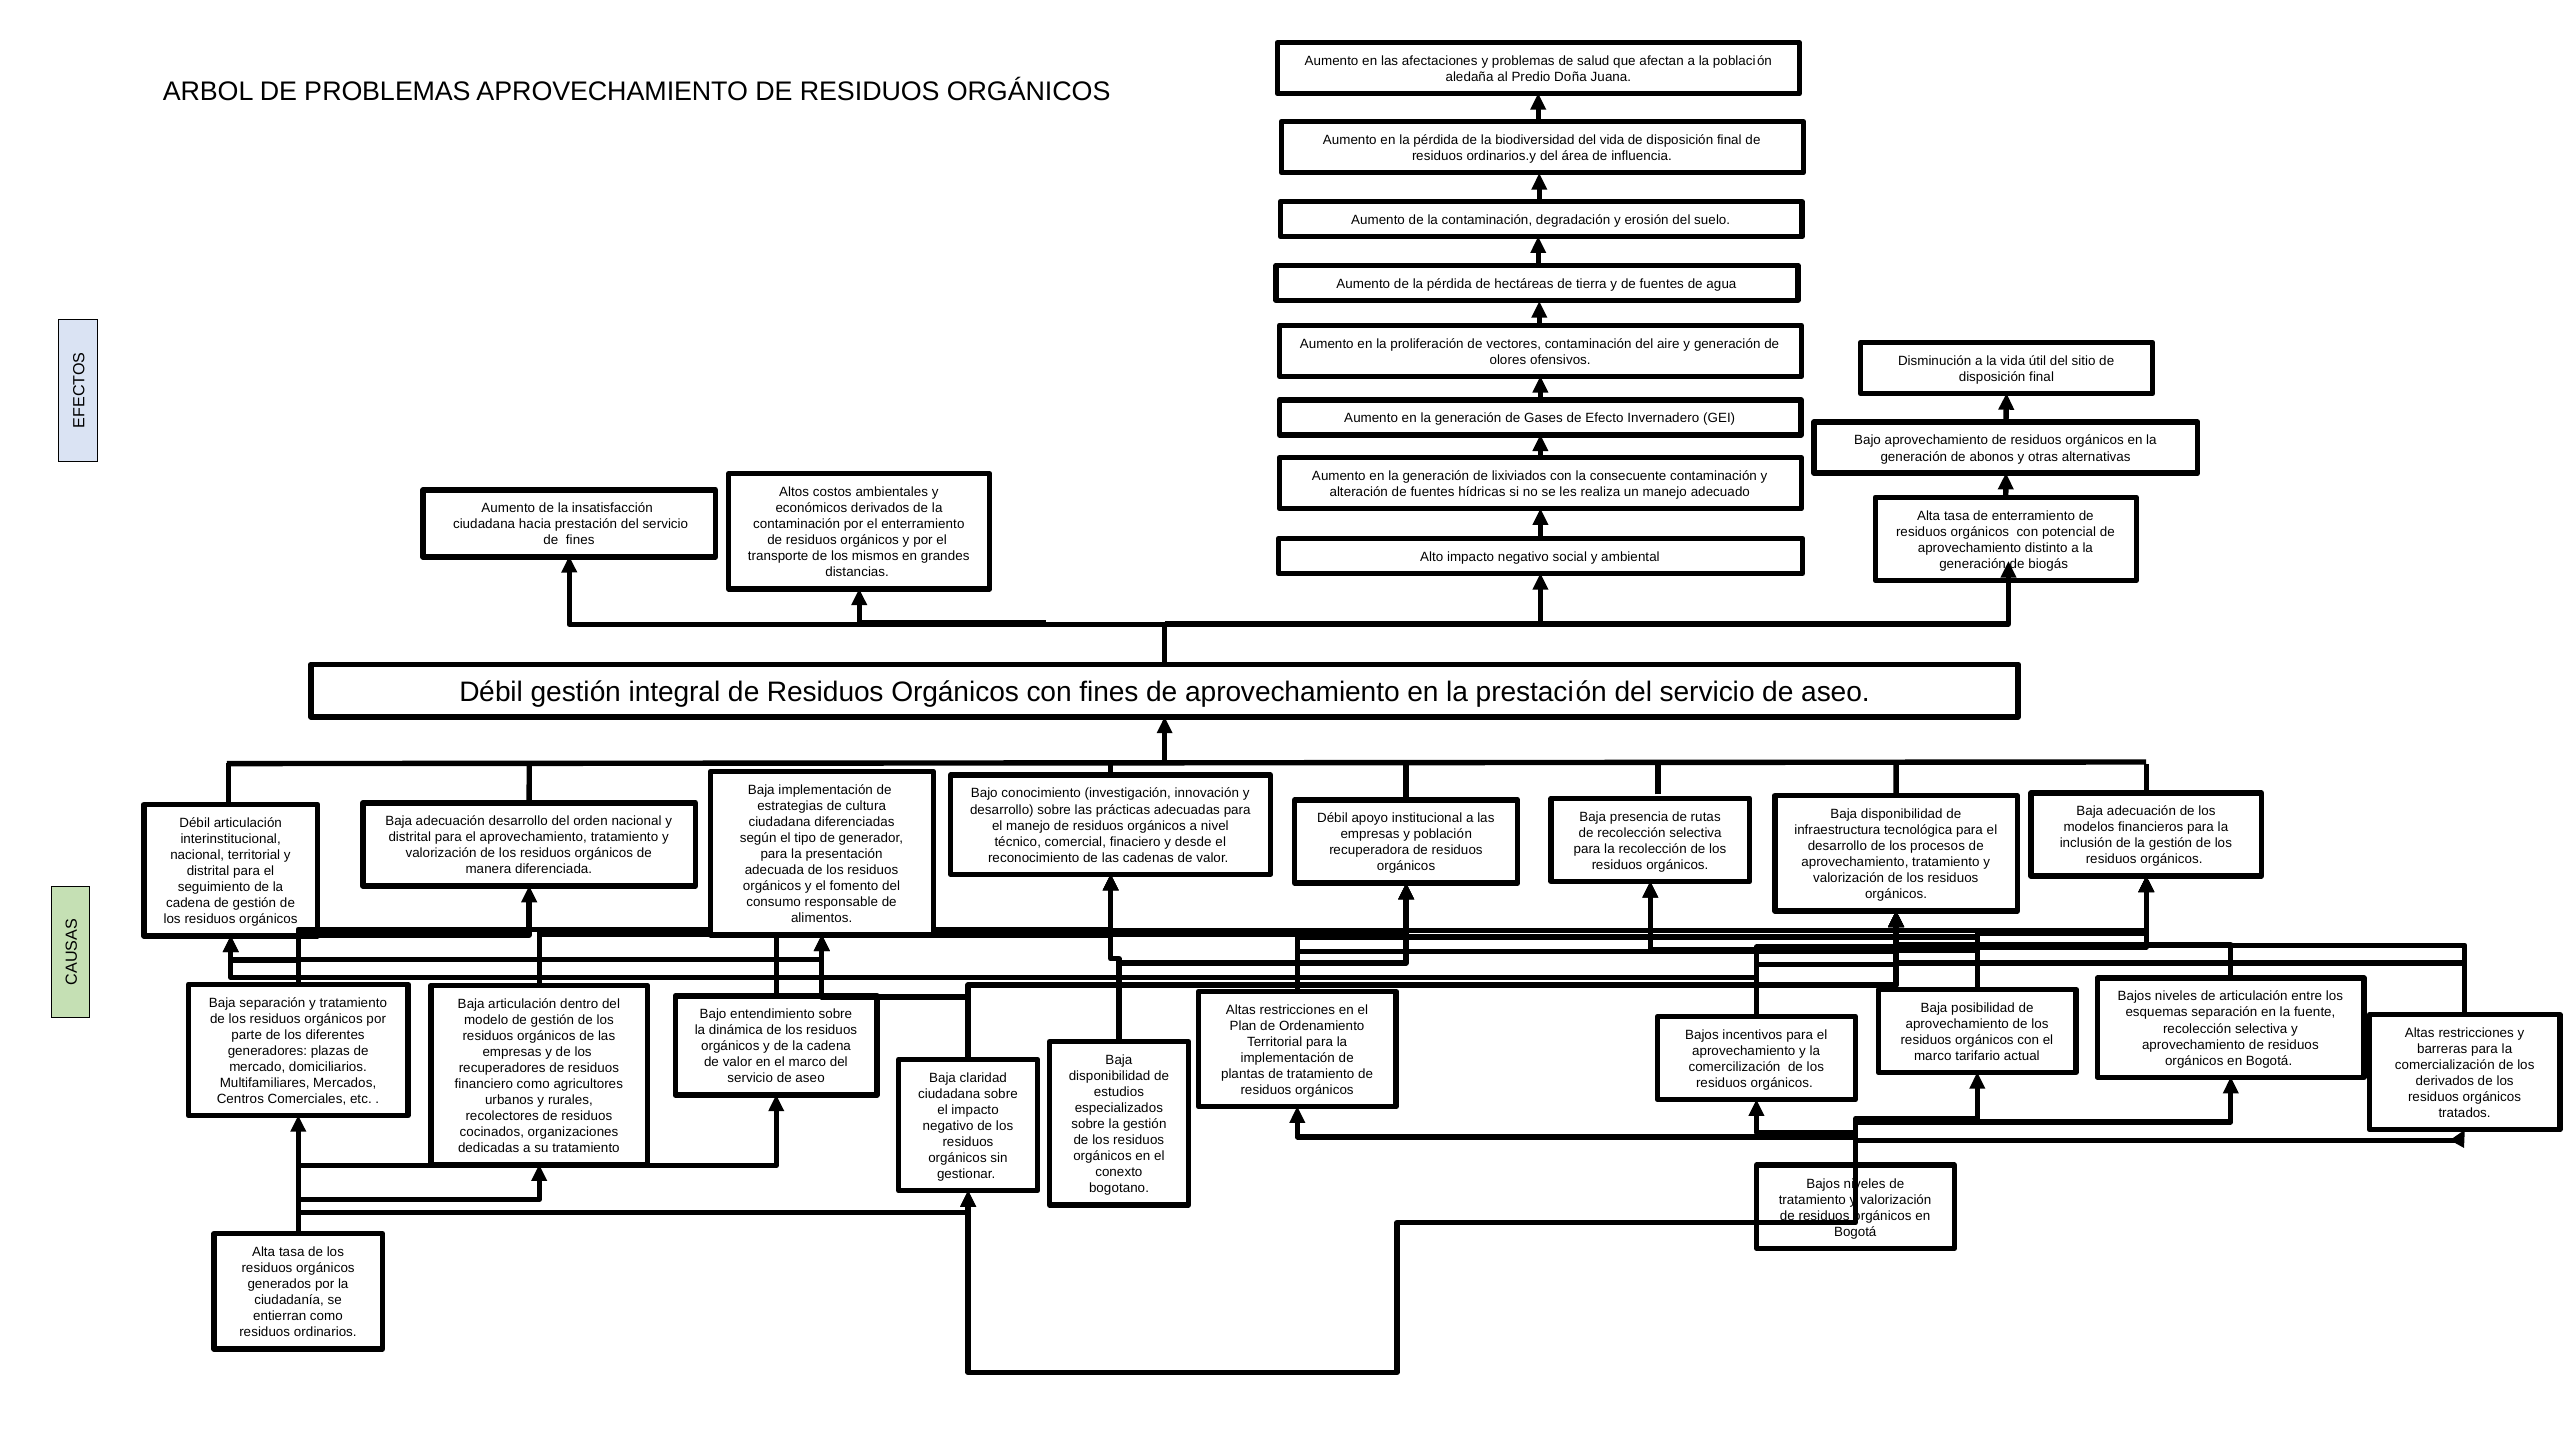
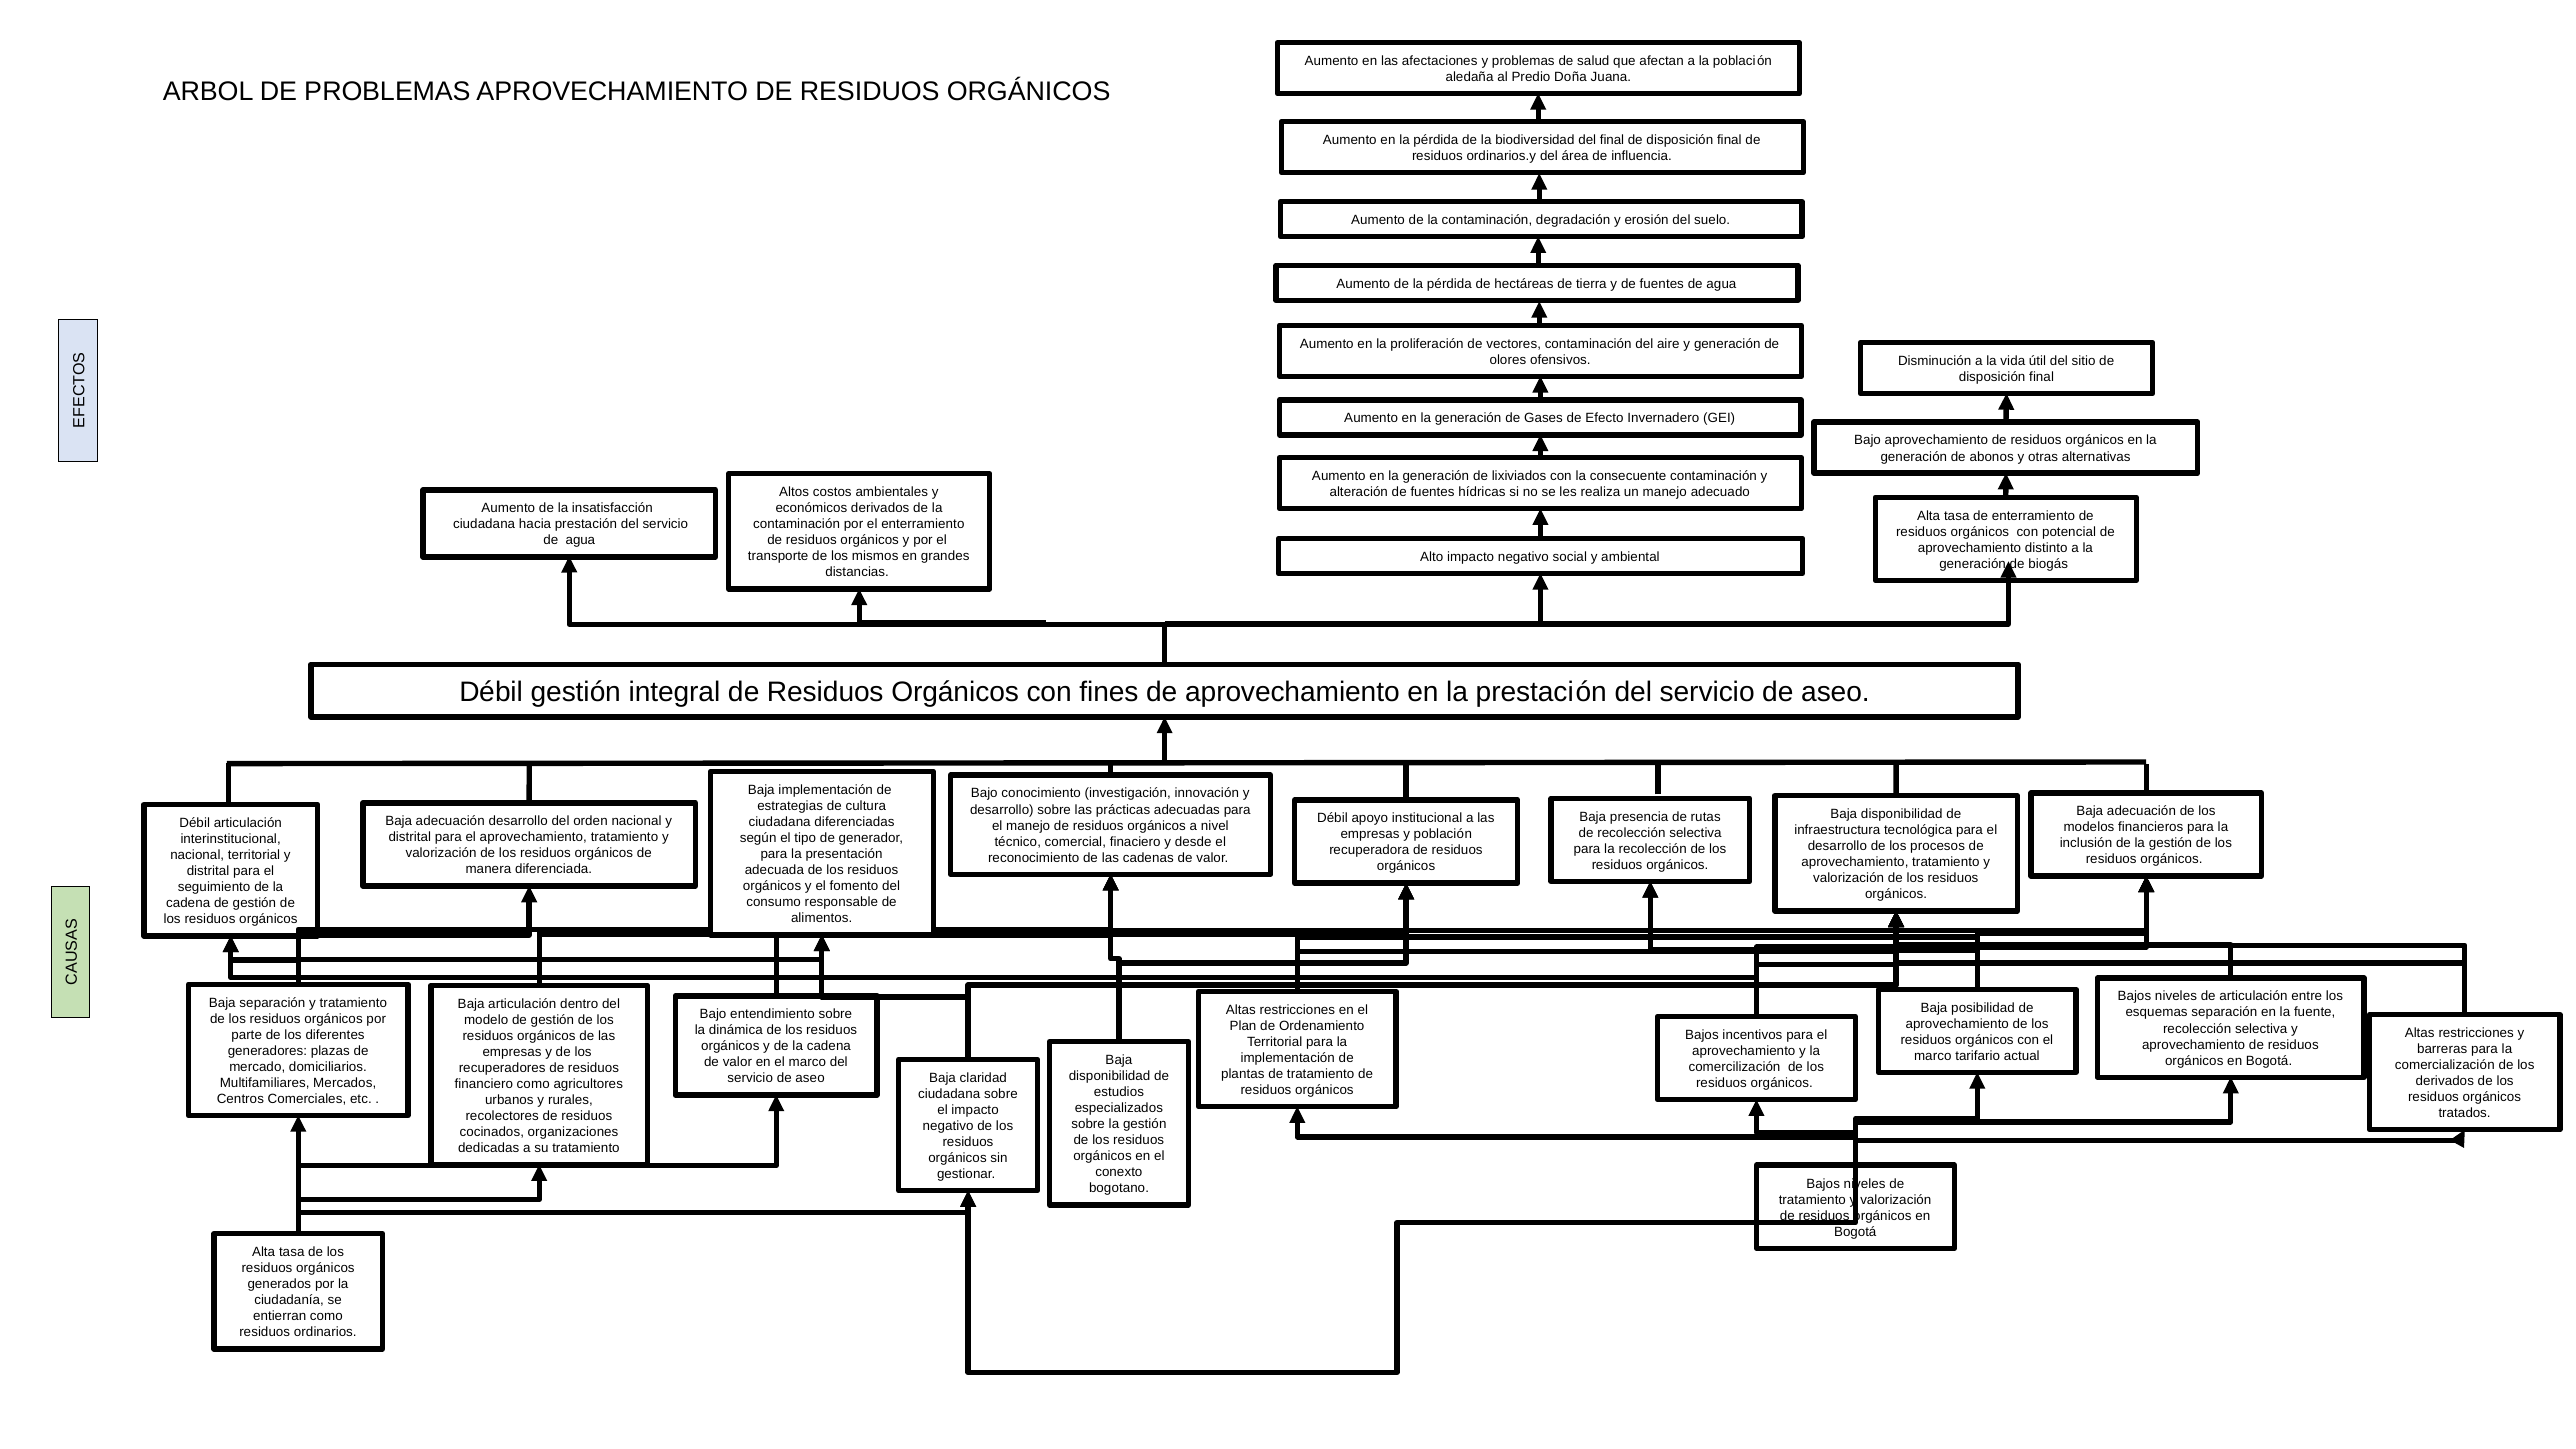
del vida: vida -> final
fines at (580, 540): fines -> agua
